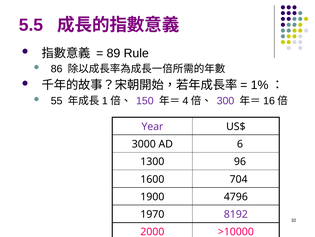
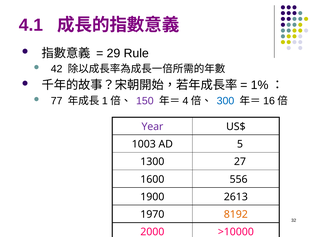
5.5: 5.5 -> 4.1
89: 89 -> 29
86: 86 -> 42
55: 55 -> 77
300 colour: purple -> blue
3000: 3000 -> 1003
6: 6 -> 5
96: 96 -> 27
704: 704 -> 556
4796: 4796 -> 2613
8192 colour: purple -> orange
